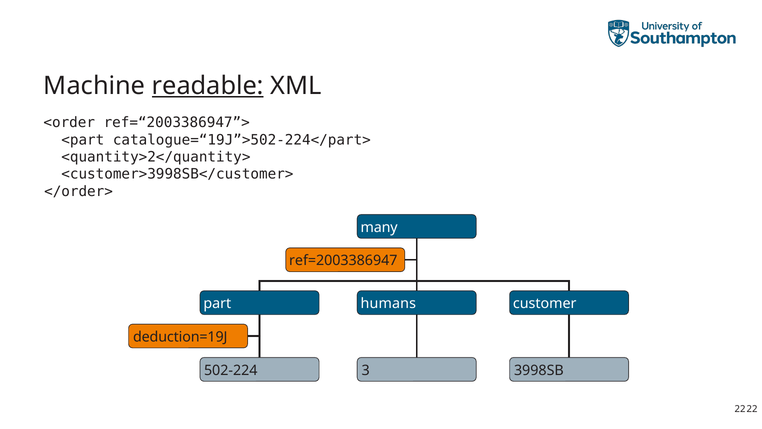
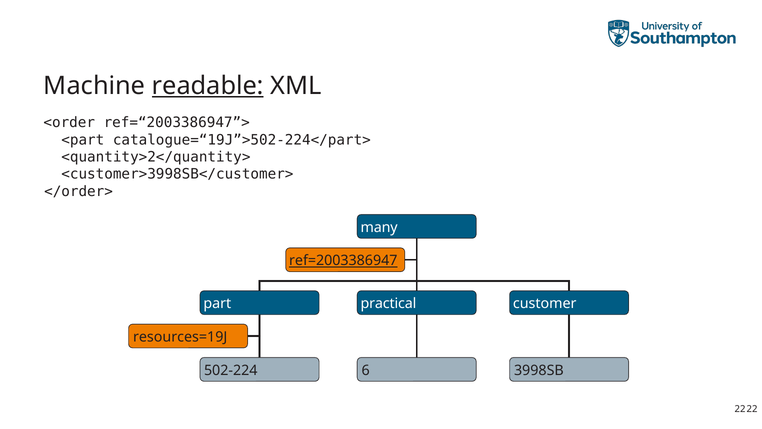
ref=2003386947 underline: none -> present
humans: humans -> practical
deduction=19J: deduction=19J -> resources=19J
3: 3 -> 6
